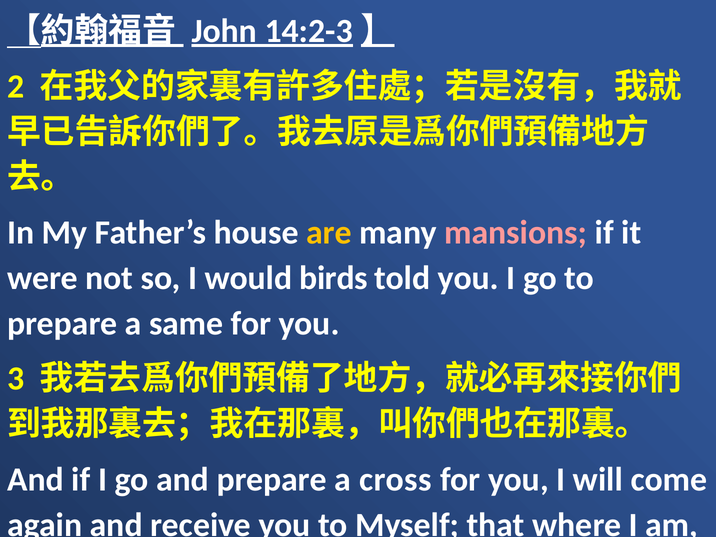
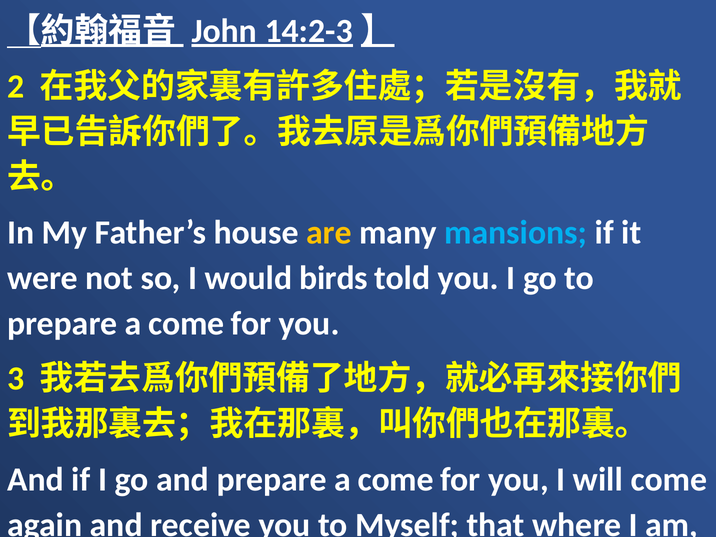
mansions colour: pink -> light blue
same at (186, 323): same -> come
and prepare a cross: cross -> come
